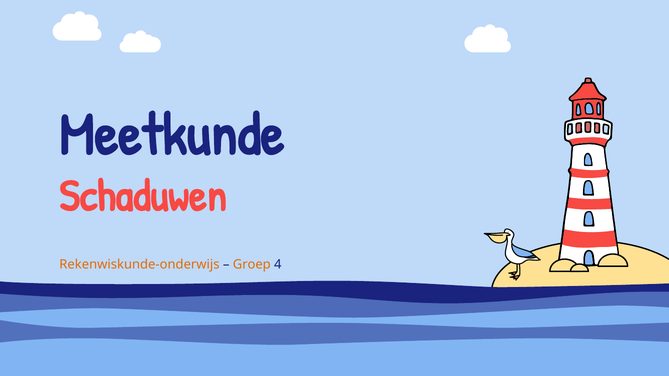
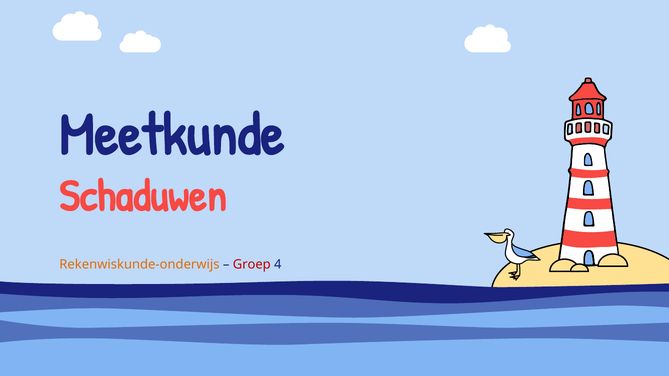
Groep colour: orange -> red
